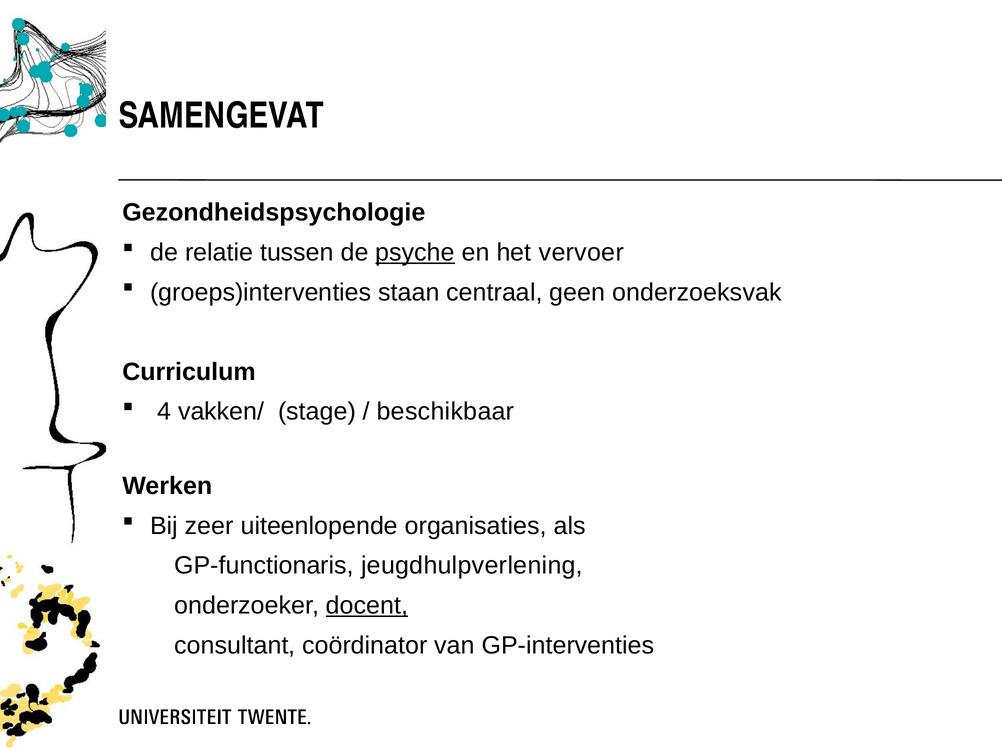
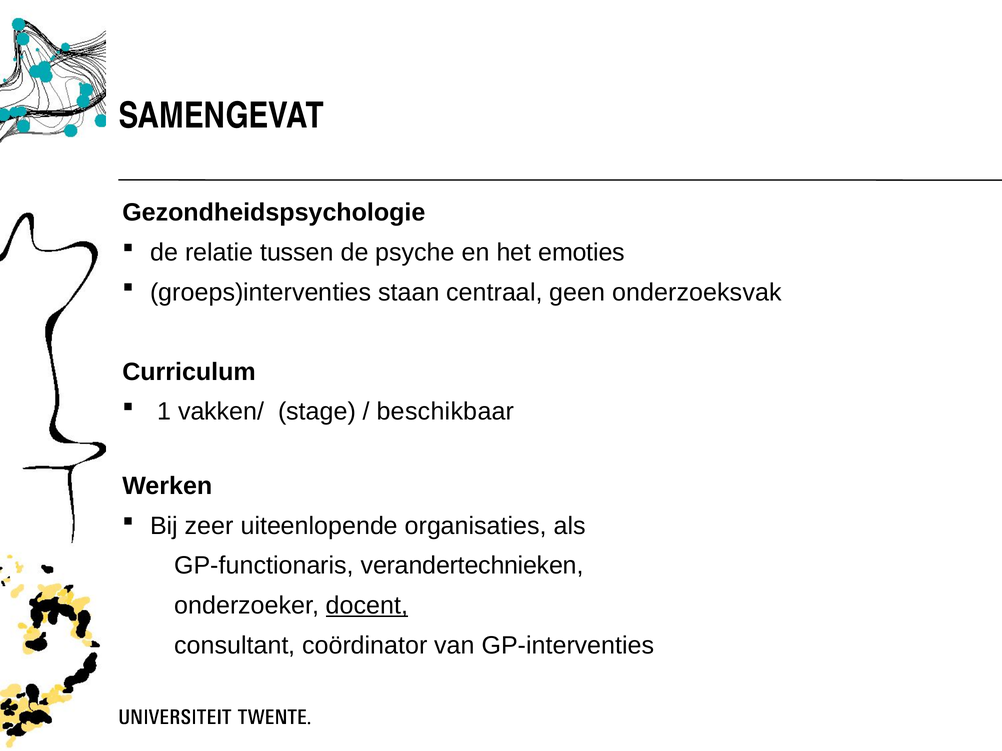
psyche underline: present -> none
vervoer: vervoer -> emoties
4: 4 -> 1
jeugdhulpverlening: jeugdhulpverlening -> verandertechnieken
